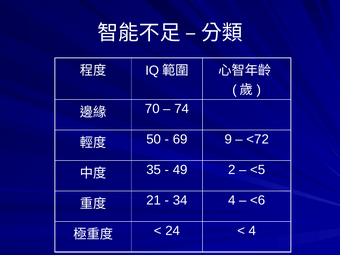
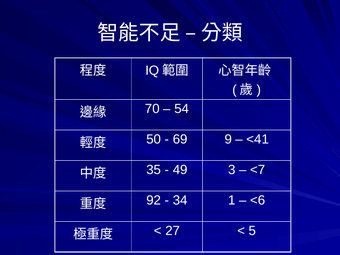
74: 74 -> 54
<72: <72 -> <41
2: 2 -> 3
<5: <5 -> <7
21: 21 -> 92
34 4: 4 -> 1
24: 24 -> 27
4 at (252, 231): 4 -> 5
